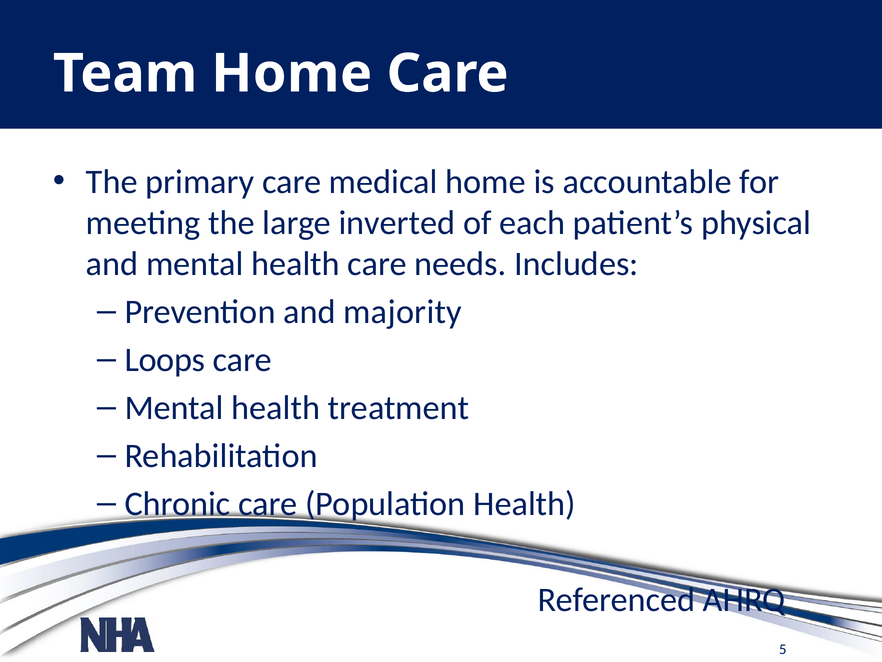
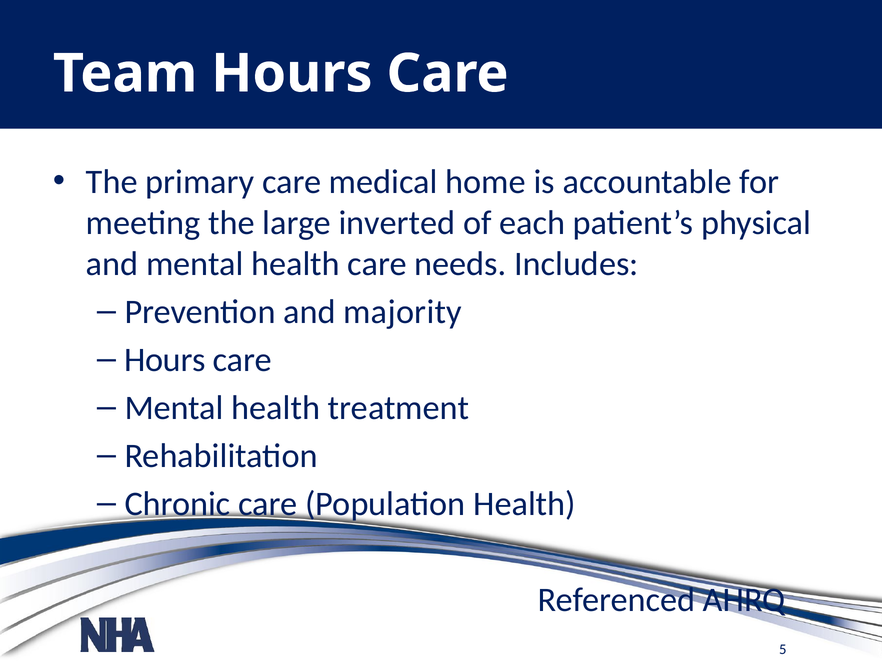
Team Home: Home -> Hours
Loops at (165, 360): Loops -> Hours
